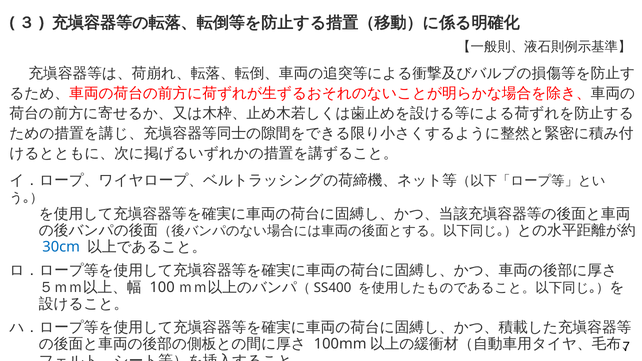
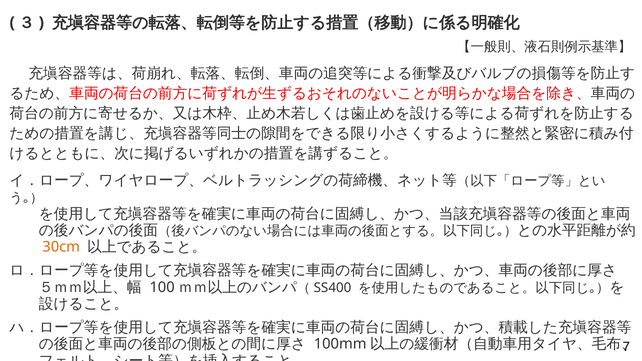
30cm colour: blue -> orange
